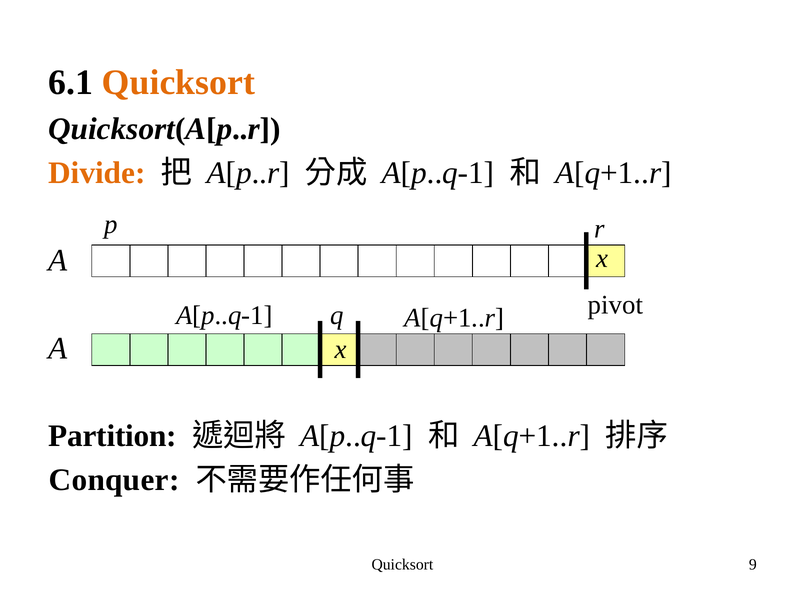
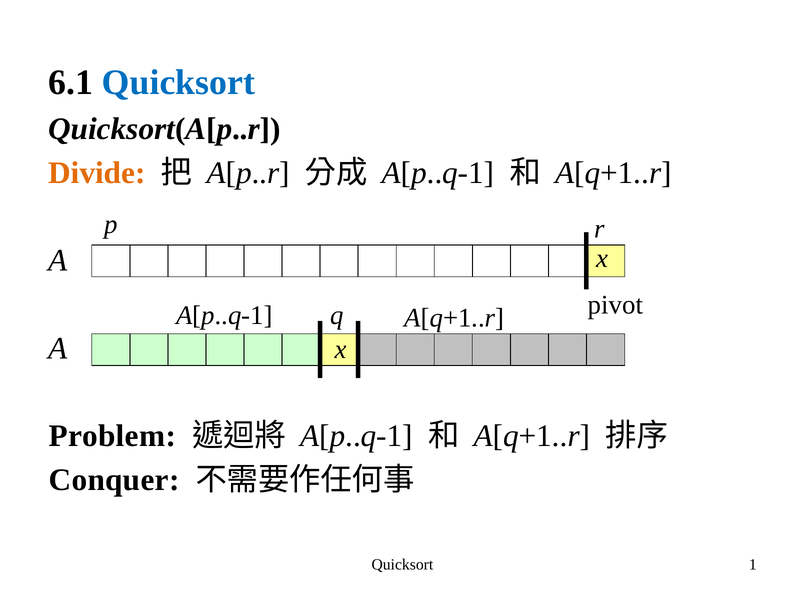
Quicksort at (178, 83) colour: orange -> blue
Partition: Partition -> Problem
9: 9 -> 1
